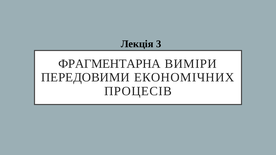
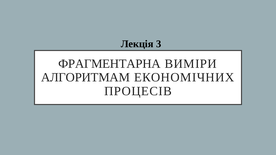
ПЕРЕДОВИМИ: ПЕРЕДОВИМИ -> АЛГОРИТМАМ
